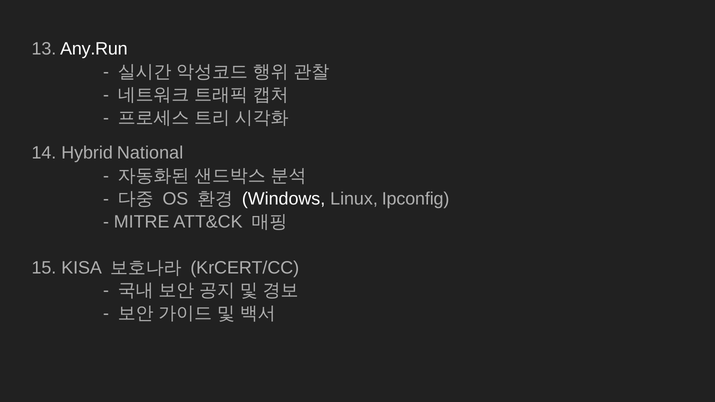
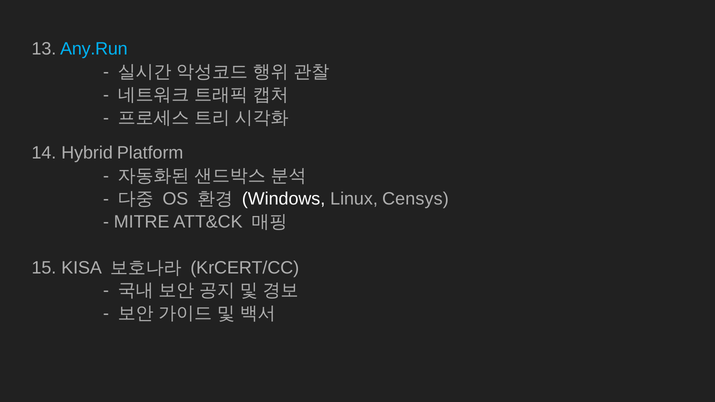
Any.Run colour: white -> light blue
National: National -> Platform
Ipconfig: Ipconfig -> Censys
